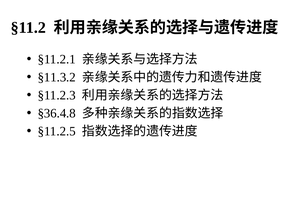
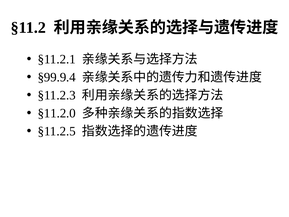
§11.3.2: §11.3.2 -> §99.9.4
§36.4.8: §36.4.8 -> §11.2.0
